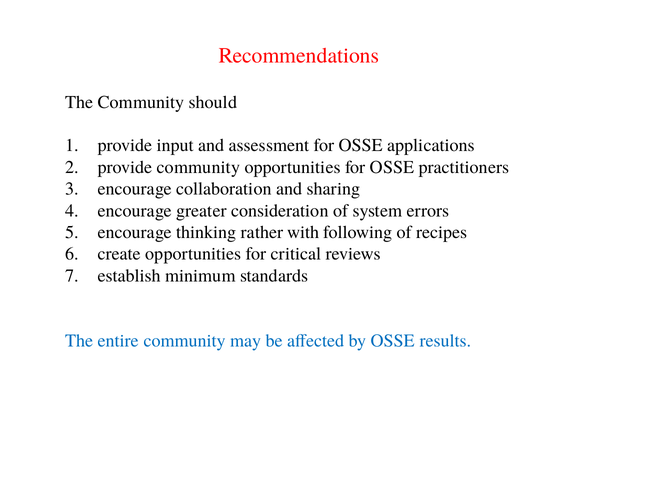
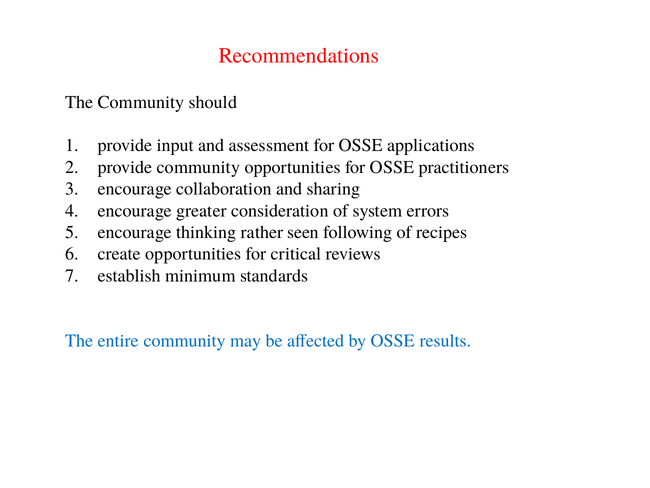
with: with -> seen
